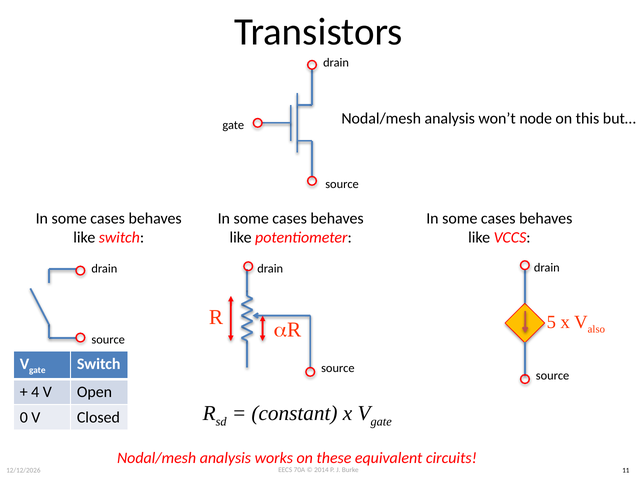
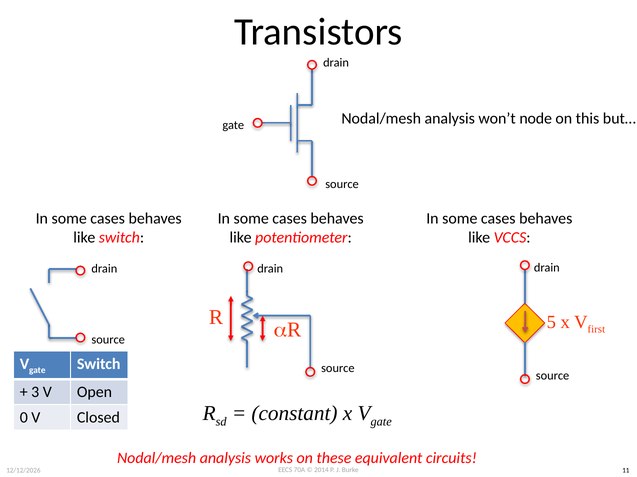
also: also -> first
4: 4 -> 3
